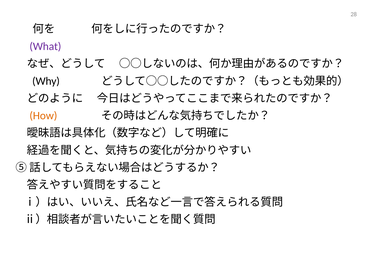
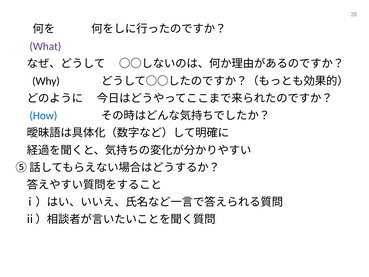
How colour: orange -> blue
